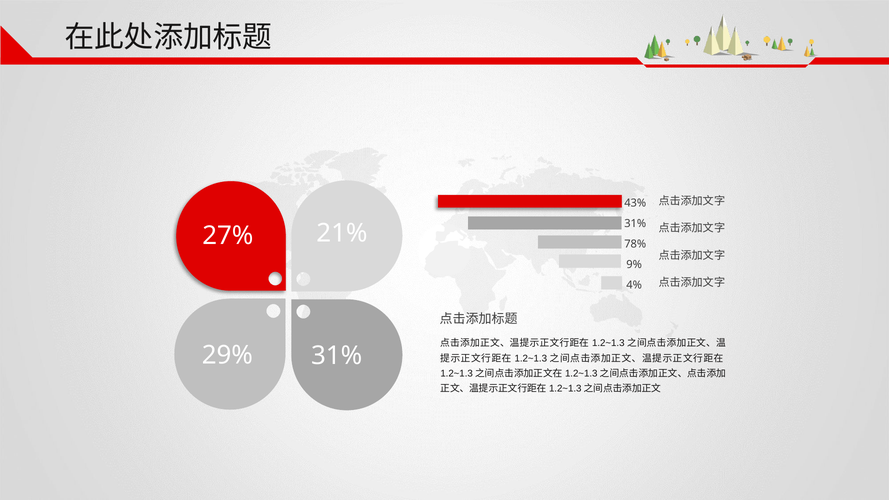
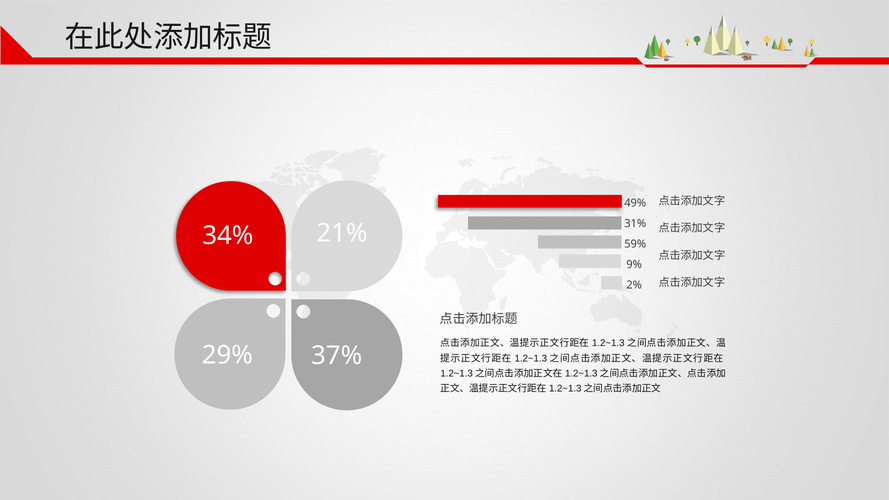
43%: 43% -> 49%
27%: 27% -> 34%
78%: 78% -> 59%
4%: 4% -> 2%
29% 31%: 31% -> 37%
